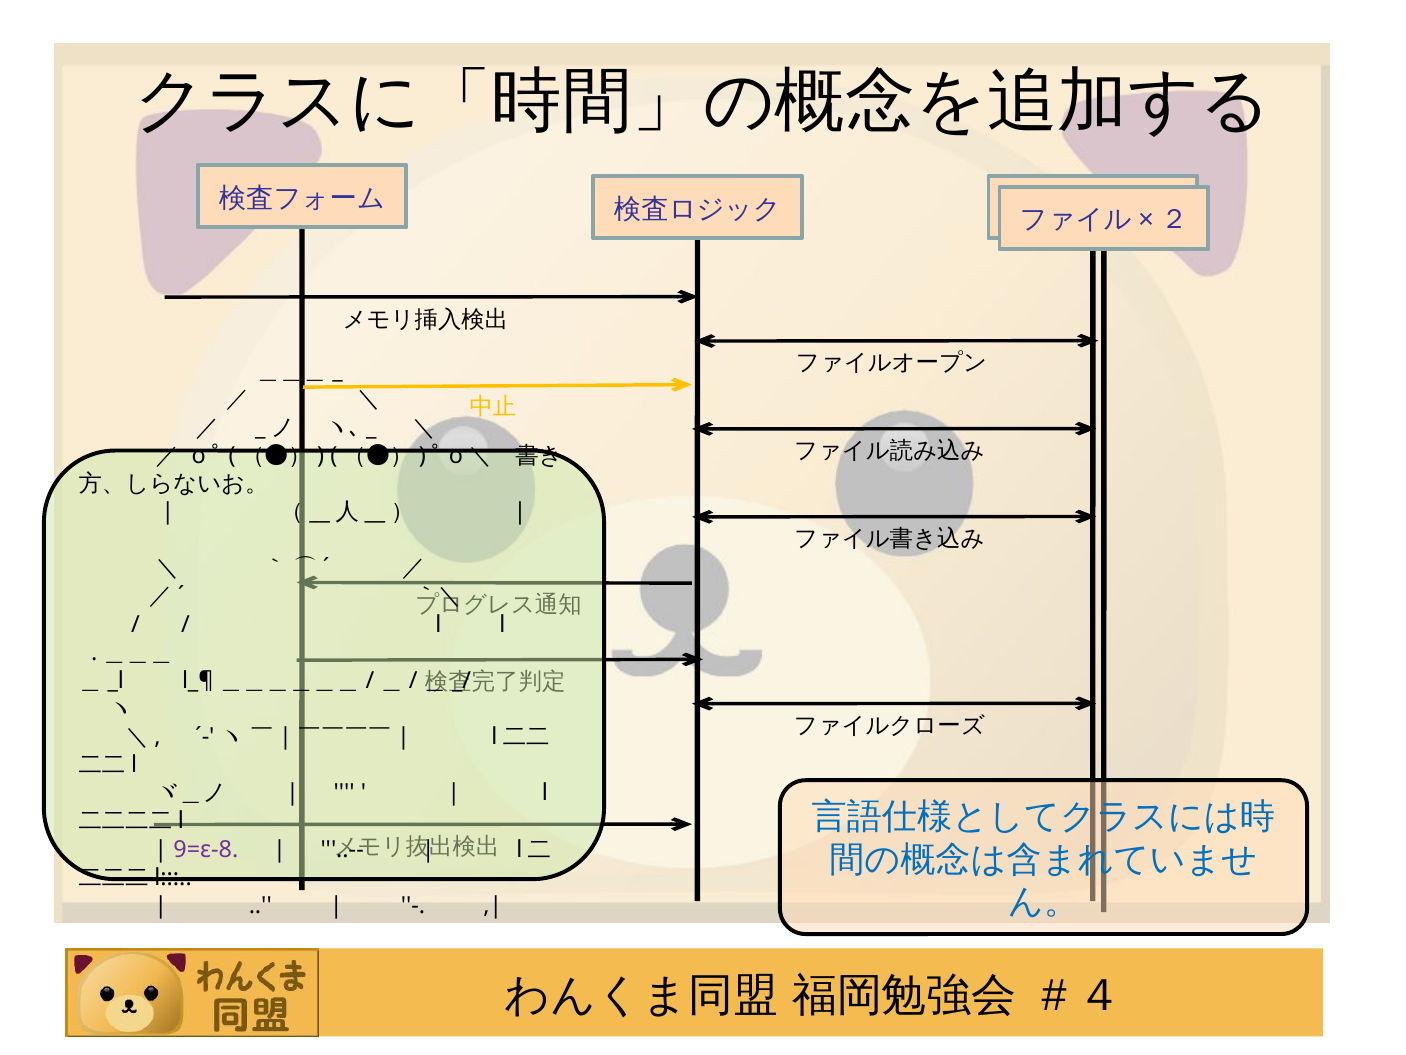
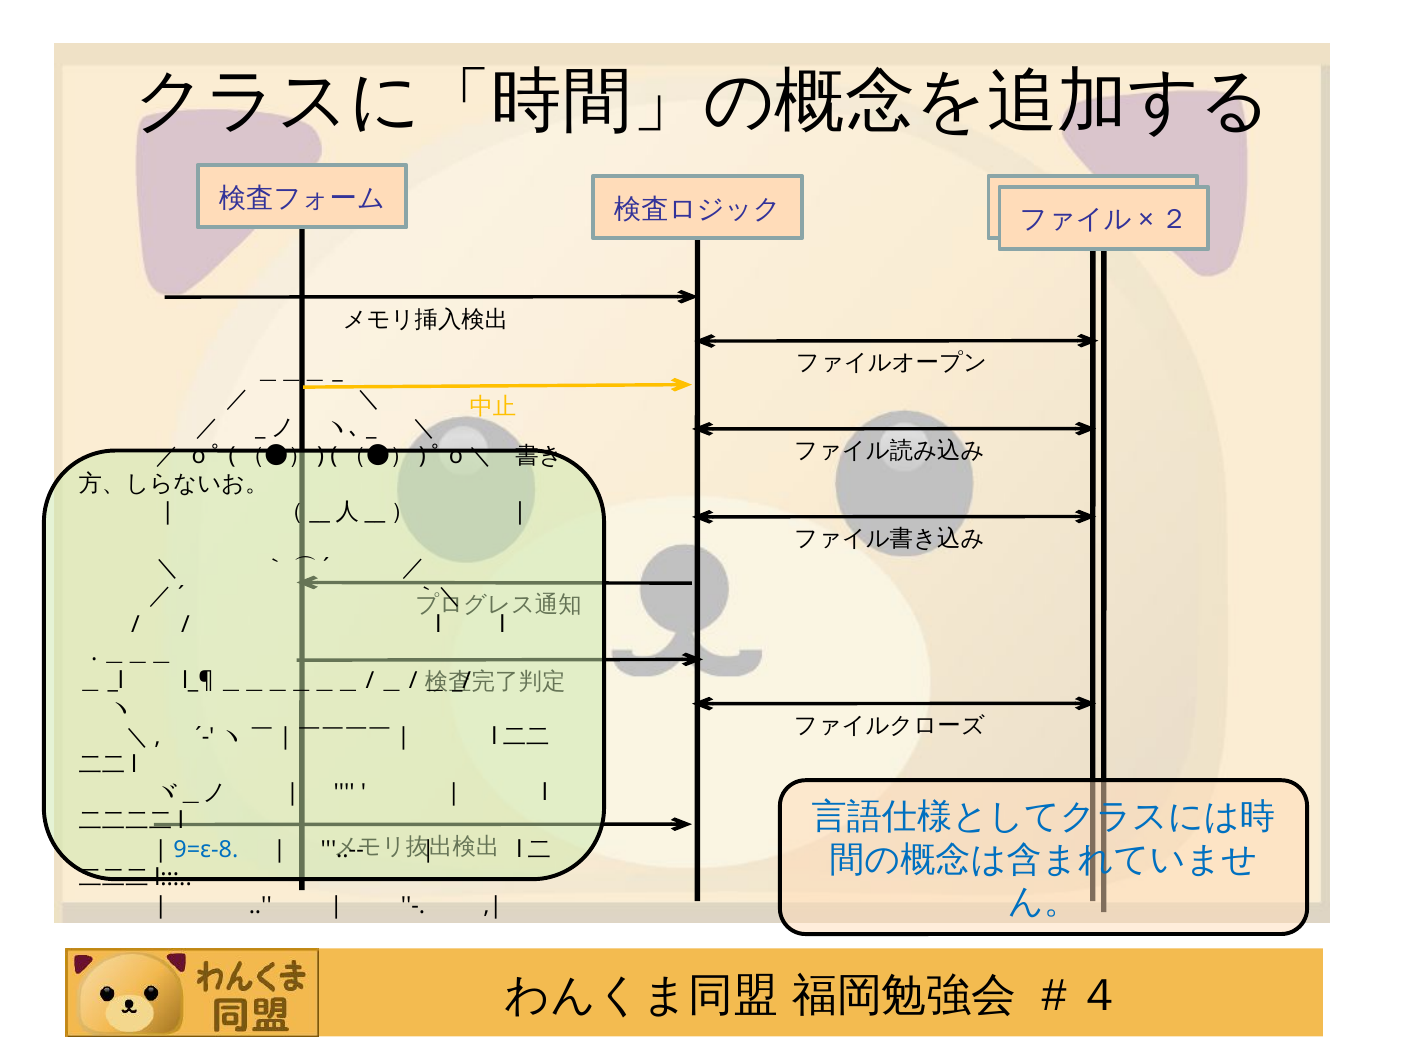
9=ε-8 colour: purple -> blue
